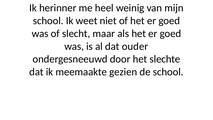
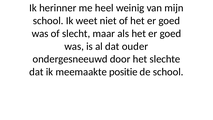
gezien: gezien -> positie
